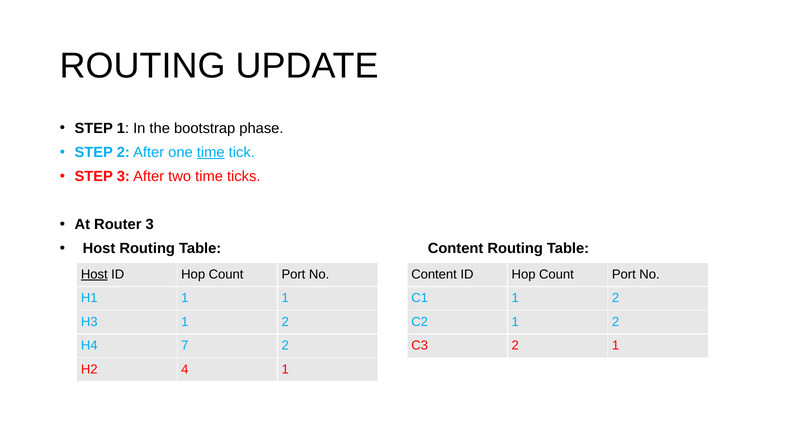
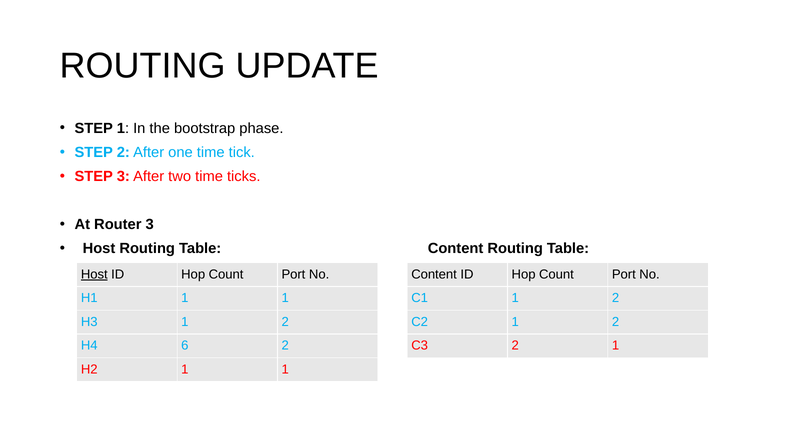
time at (211, 152) underline: present -> none
7: 7 -> 6
H2 4: 4 -> 1
